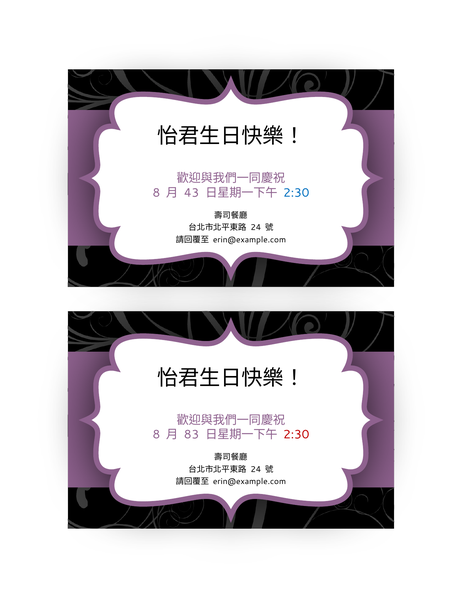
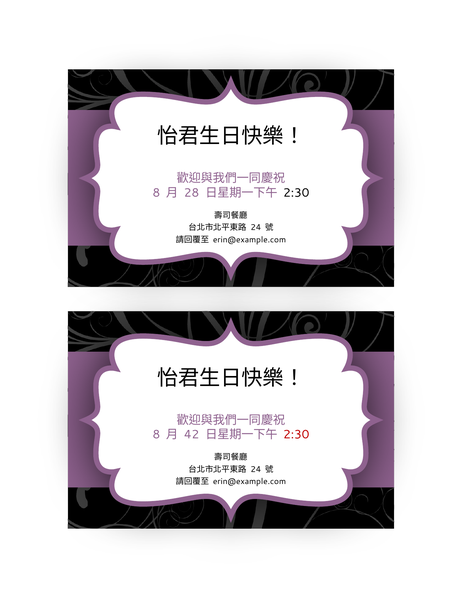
43: 43 -> 28
2:30 at (296, 193) colour: blue -> black
83: 83 -> 42
